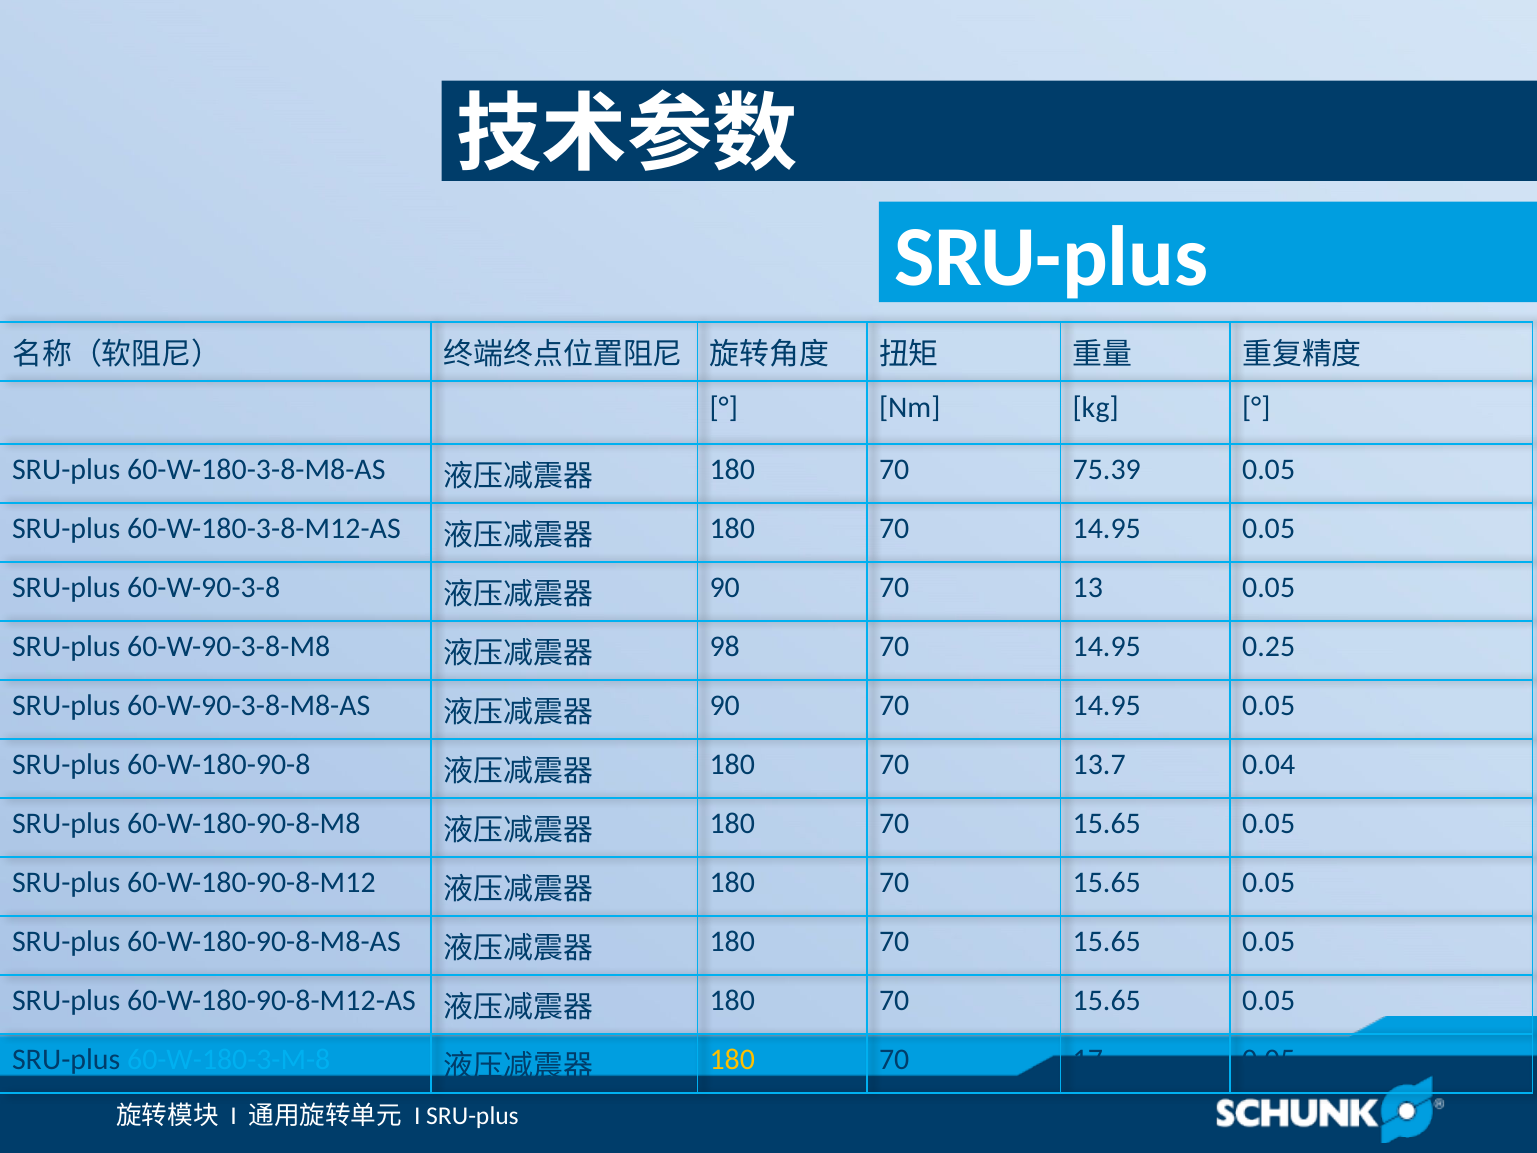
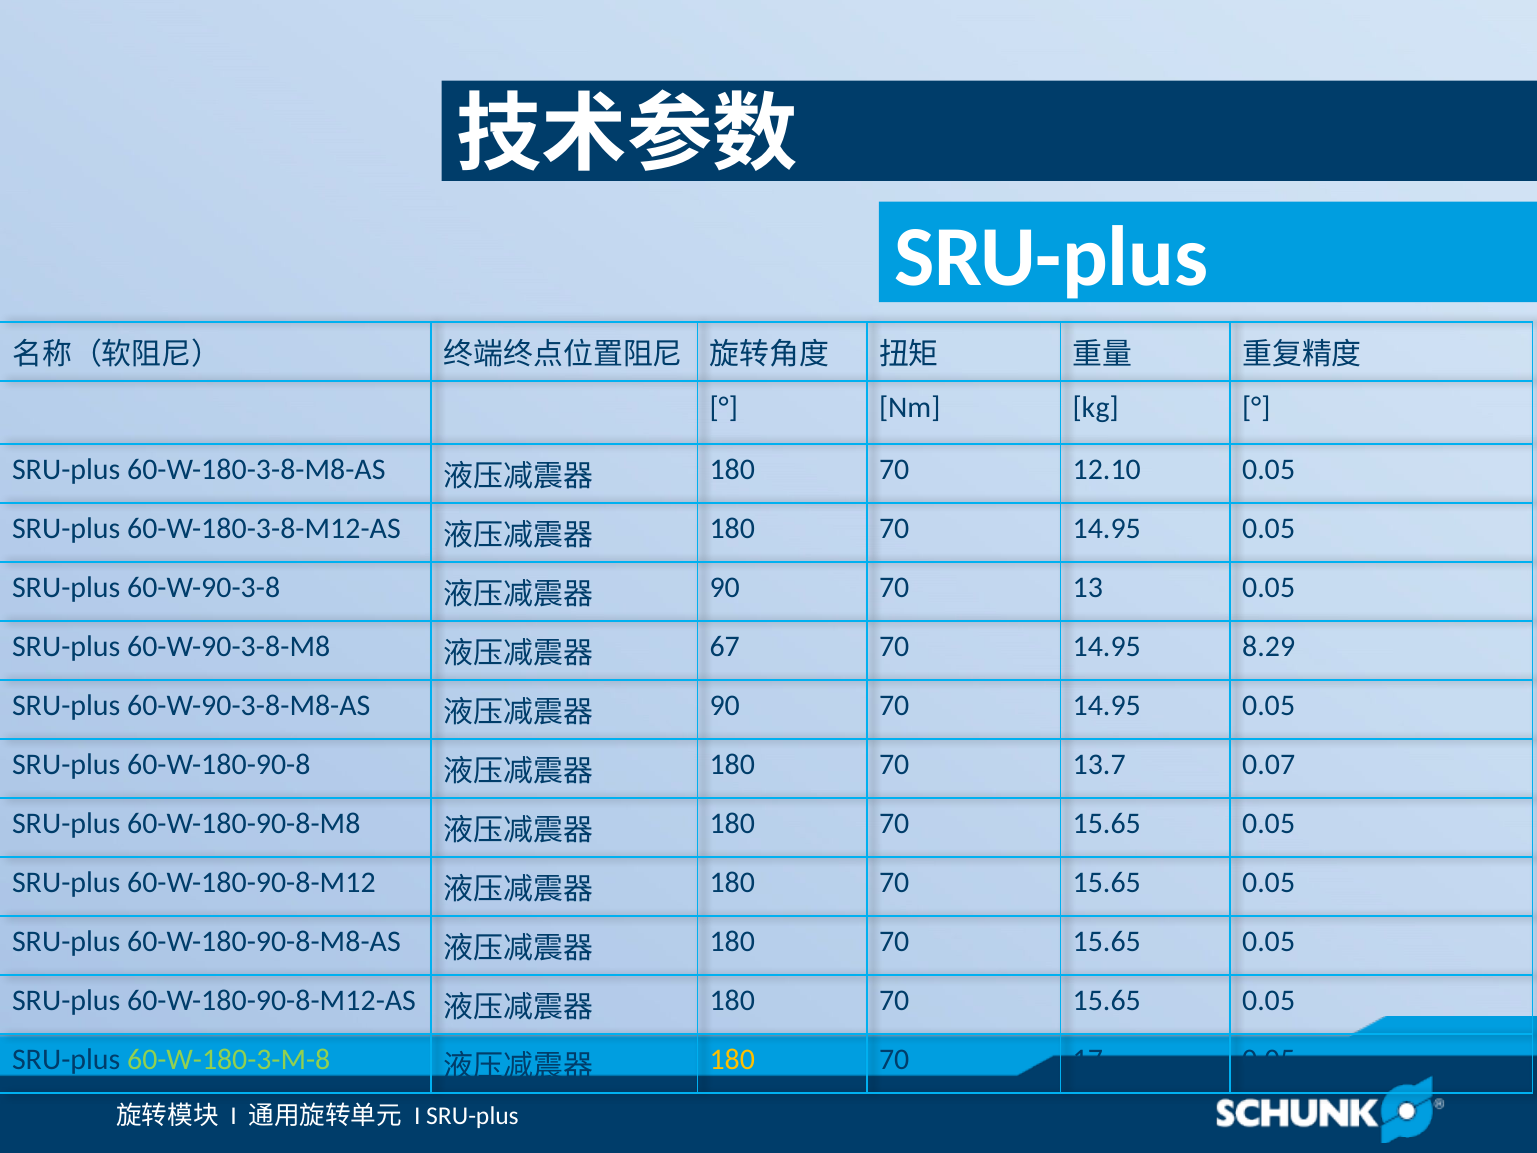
75.39: 75.39 -> 12.10
98: 98 -> 67
0.25: 0.25 -> 8.29
0.04: 0.04 -> 0.07
60-W-180-3-M-8 colour: light blue -> light green
